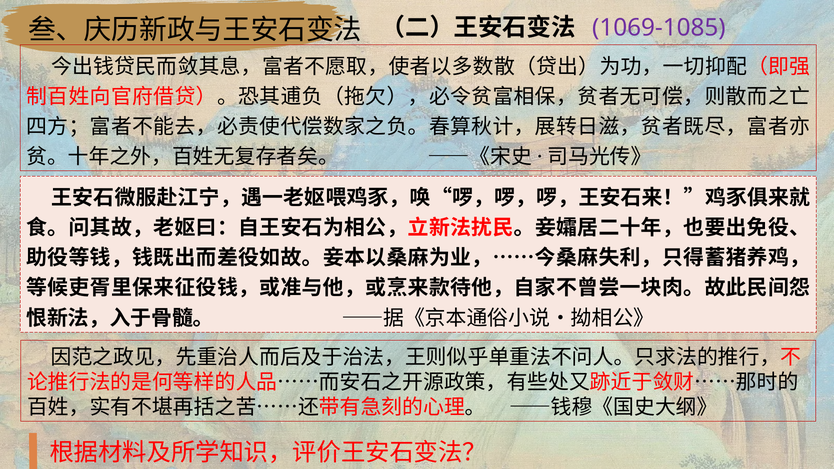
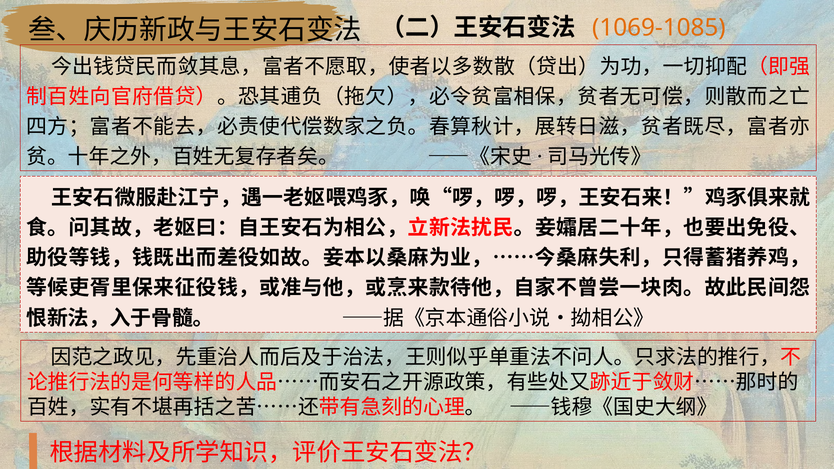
1069-1085 colour: purple -> orange
